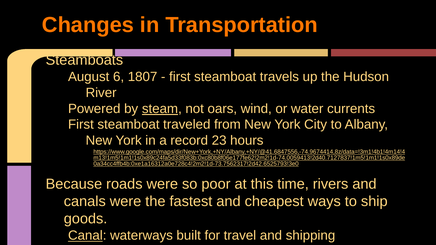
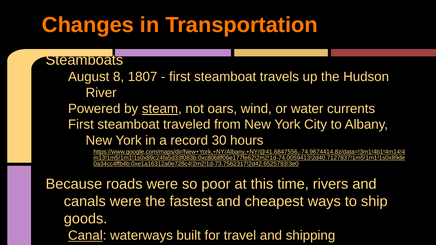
6: 6 -> 8
23: 23 -> 30
